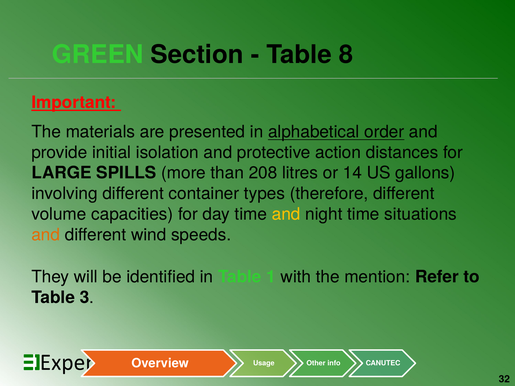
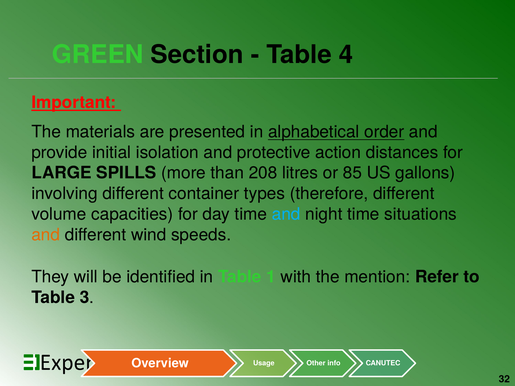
8: 8 -> 4
14: 14 -> 85
and at (286, 214) colour: yellow -> light blue
